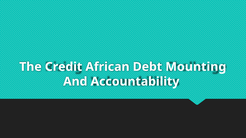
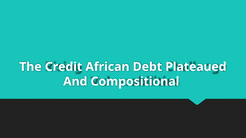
Mounting: Mounting -> Plateaued
Accountability: Accountability -> Compositional
